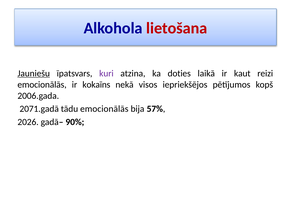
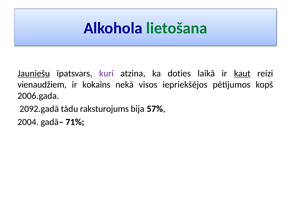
lietošana colour: red -> green
kaut underline: none -> present
emocionālās at (42, 84): emocionālās -> vienaudžiem
2071.gadā: 2071.gadā -> 2092.gadā
tādu emocionālās: emocionālās -> raksturojums
2026: 2026 -> 2004
90%: 90% -> 71%
